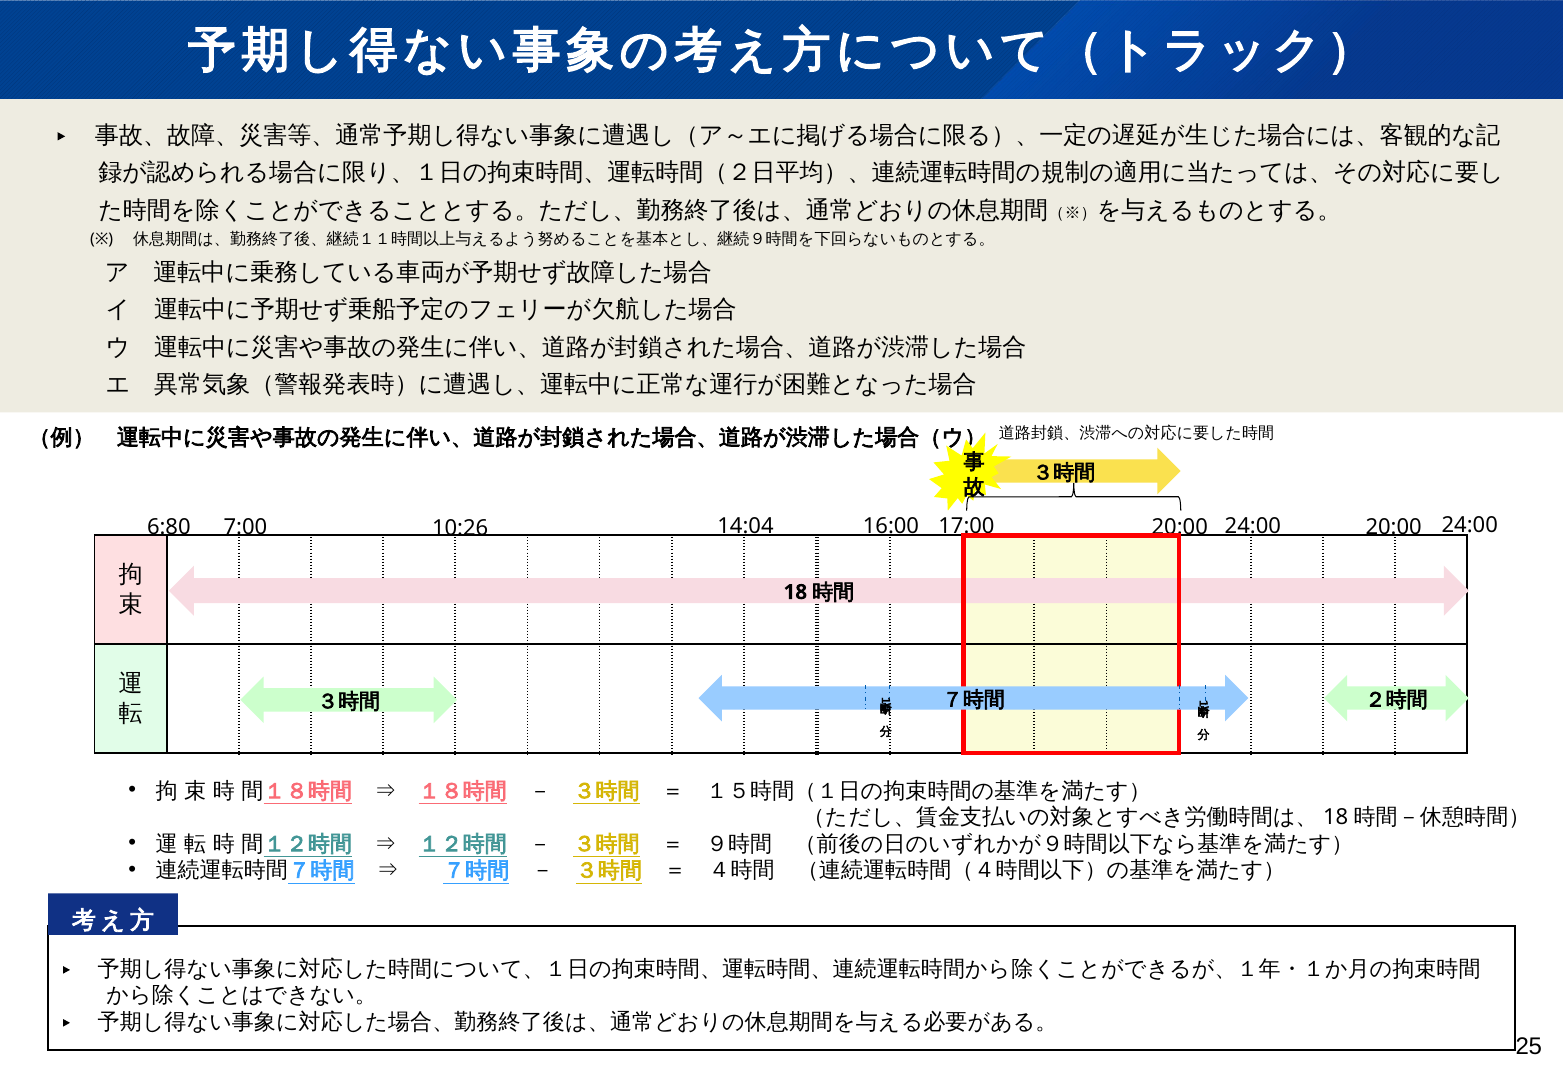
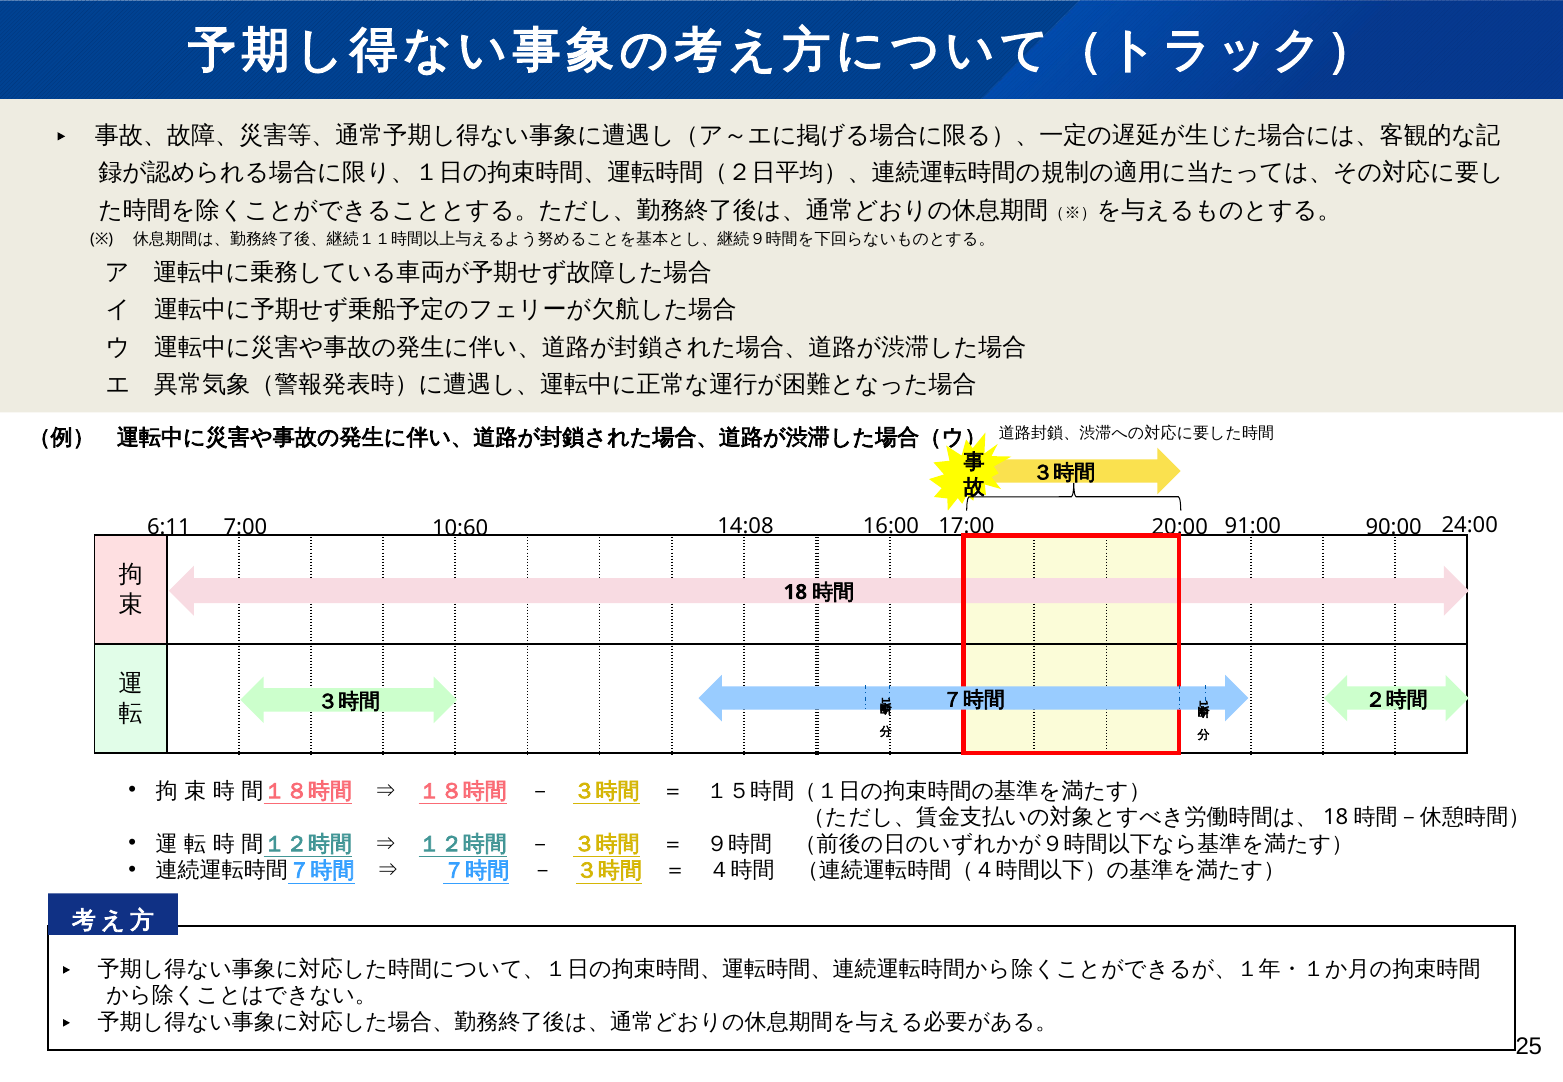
20:00 at (1394, 527): 20:00 -> 90:00
6:80: 6:80 -> 6:11
14:04: 14:04 -> 14:08
24:00 at (1253, 526): 24:00 -> 91:00
10:26: 10:26 -> 10:60
